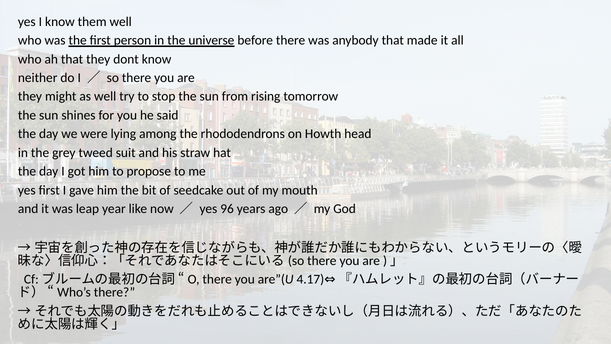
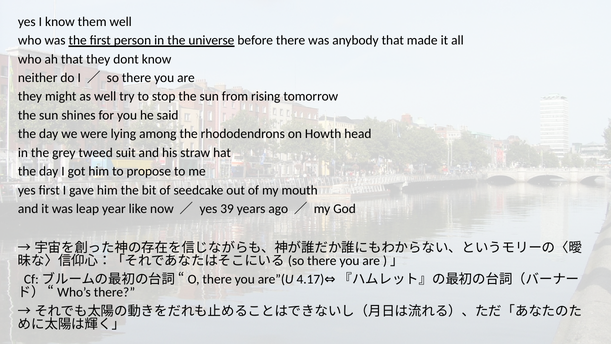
96: 96 -> 39
